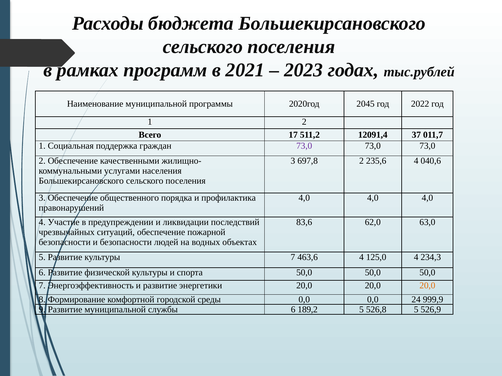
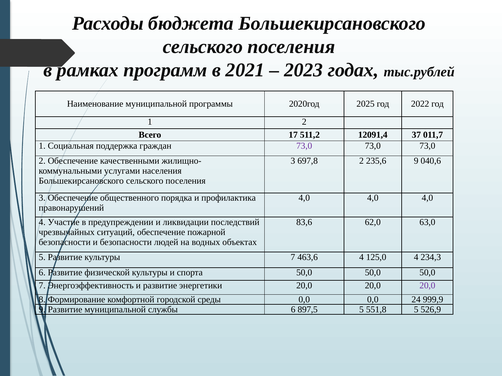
2045: 2045 -> 2025
235,6 4: 4 -> 9
20,0 at (427, 286) colour: orange -> purple
189,2: 189,2 -> 897,5
526,8: 526,8 -> 551,8
